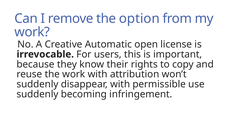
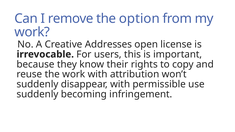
Automatic: Automatic -> Addresses
